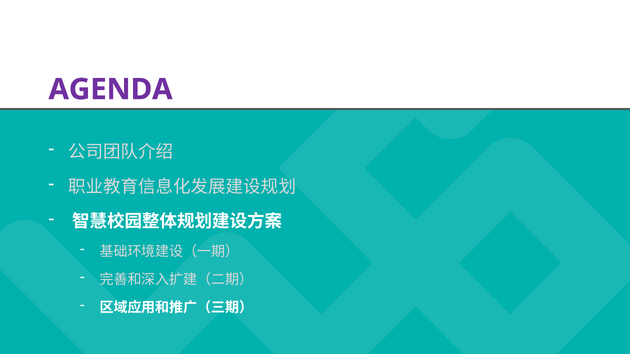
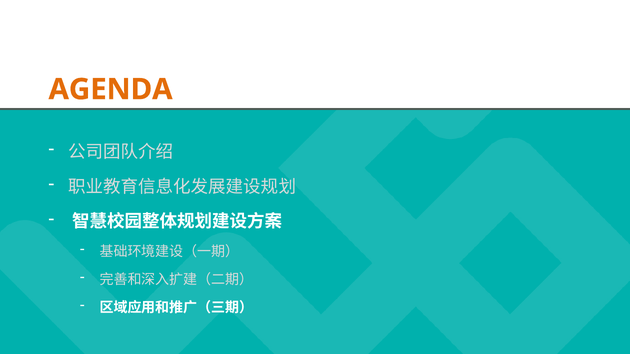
AGENDA colour: purple -> orange
